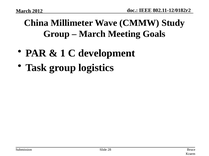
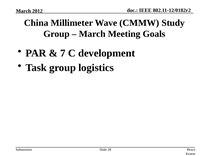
1: 1 -> 7
